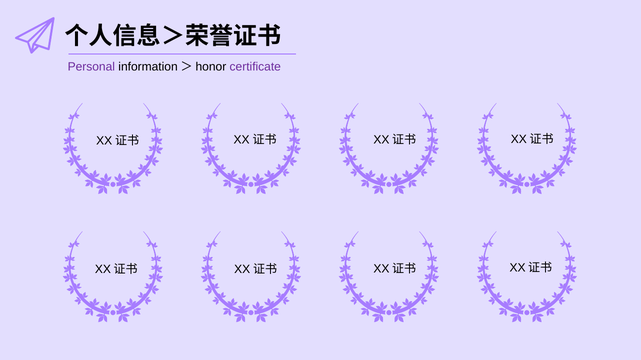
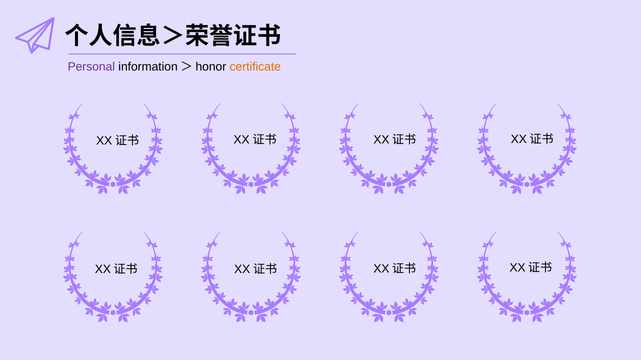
certificate colour: purple -> orange
